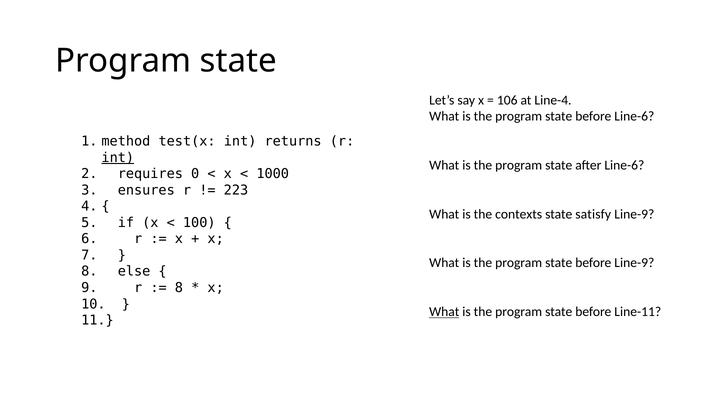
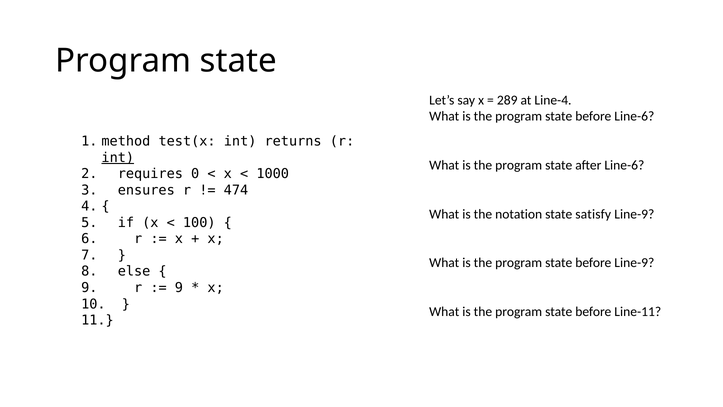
106: 106 -> 289
223: 223 -> 474
contexts: contexts -> notation
8 at (179, 288): 8 -> 9
What at (444, 312) underline: present -> none
